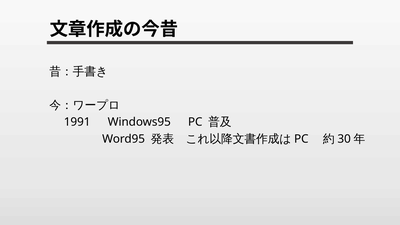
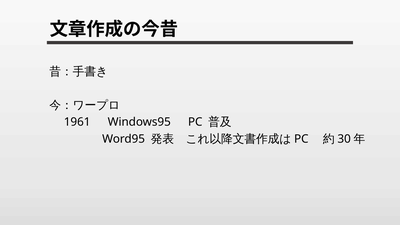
1991: 1991 -> 1961
